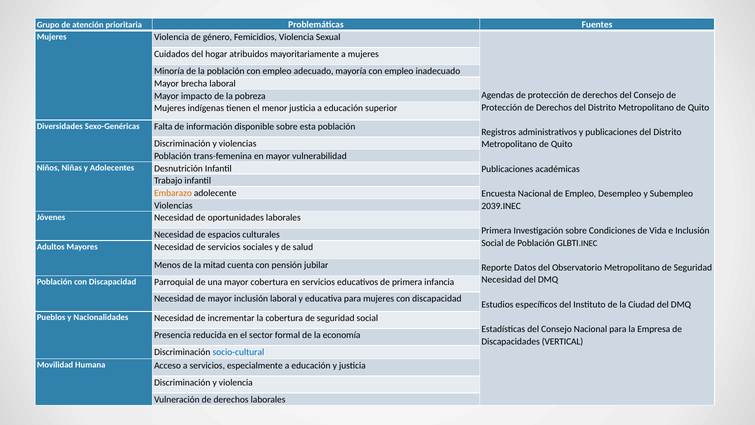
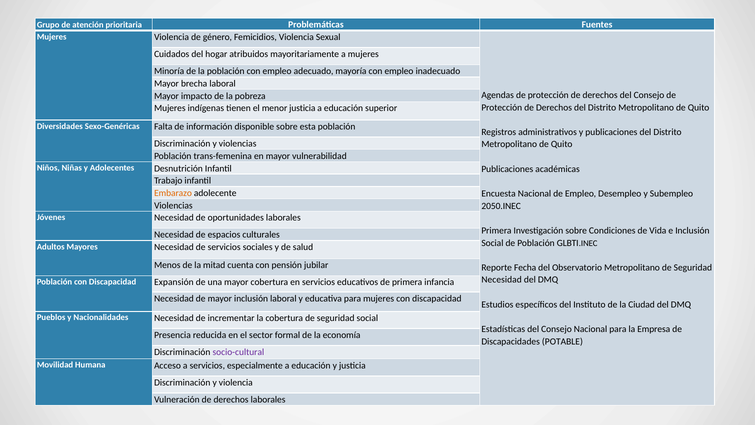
2039.INEC: 2039.INEC -> 2050.INEC
Datos: Datos -> Fecha
Parroquial: Parroquial -> Expansión
VERTICAL: VERTICAL -> POTABLE
socio-cultural colour: blue -> purple
